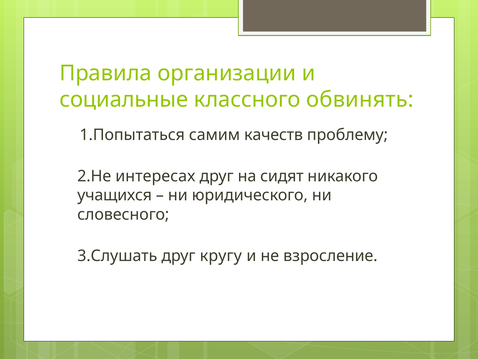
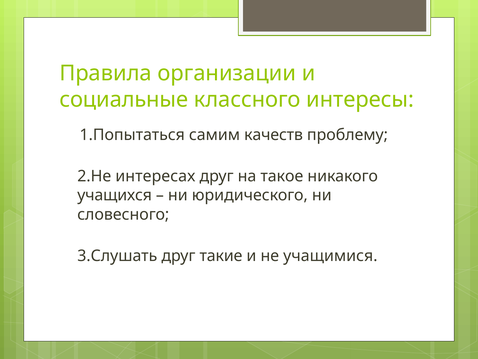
обвинять: обвинять -> интересы
сидят: сидят -> такое
кругу: кругу -> такие
взросление: взросление -> учащимися
